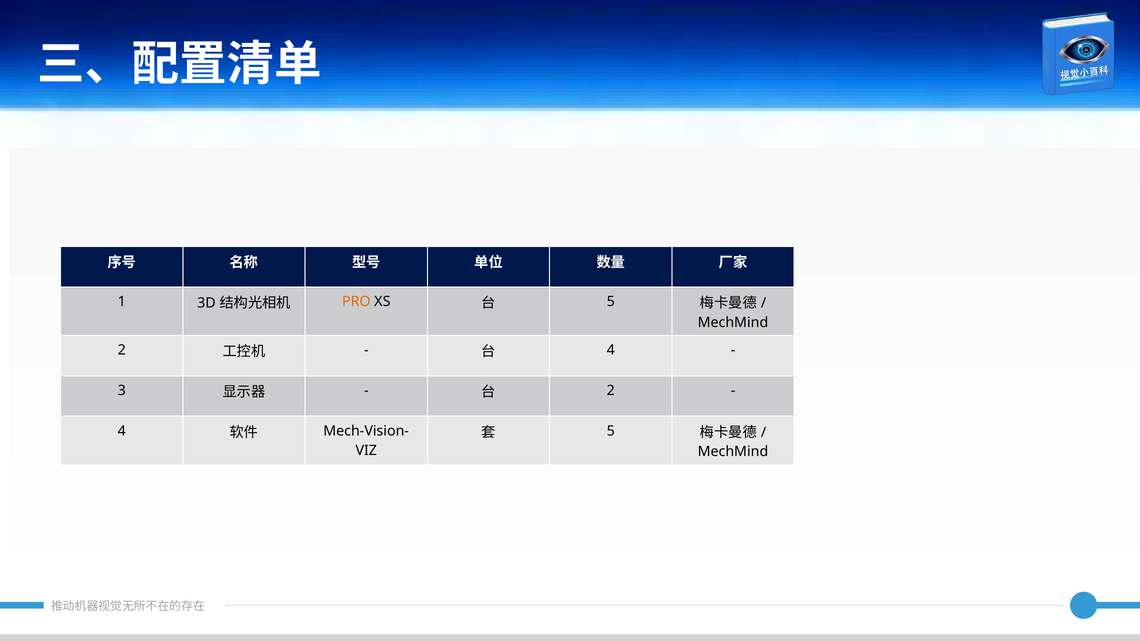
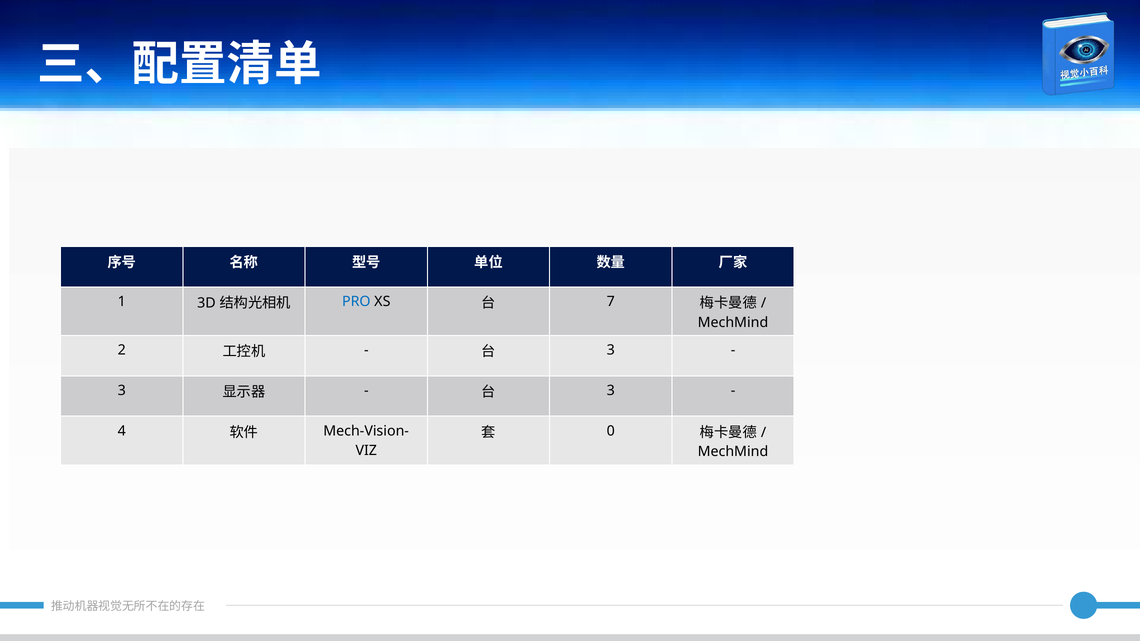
PRO colour: orange -> blue
5 at (611, 302): 5 -> 7
4 at (611, 350): 4 -> 3
2 at (611, 391): 2 -> 3
5 at (611, 431): 5 -> 0
